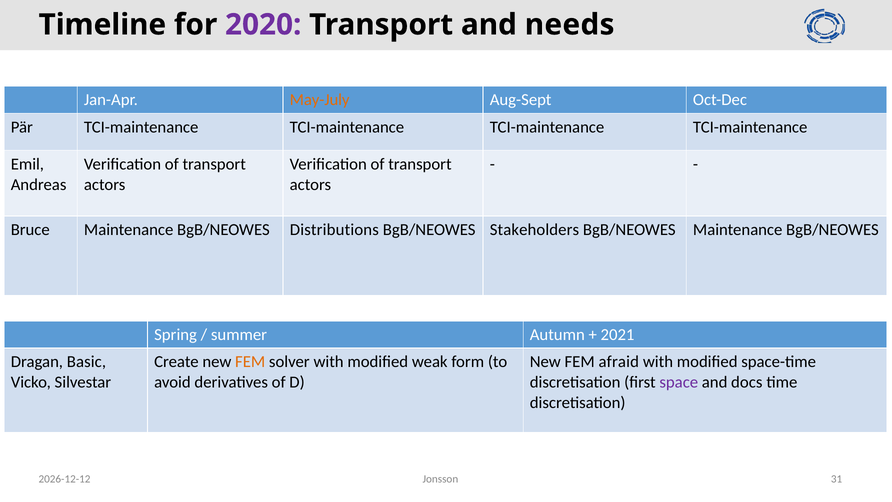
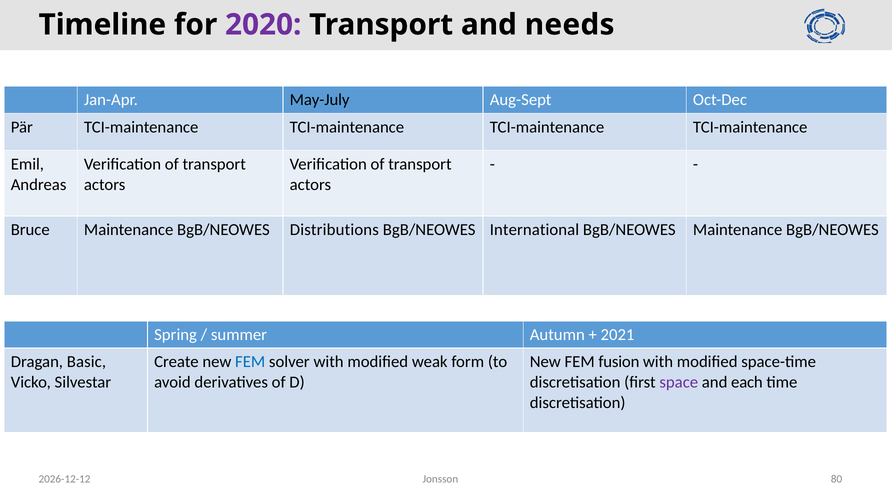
May-July colour: orange -> black
Stakeholders: Stakeholders -> International
FEM at (250, 362) colour: orange -> blue
afraid: afraid -> fusion
docs: docs -> each
31: 31 -> 80
